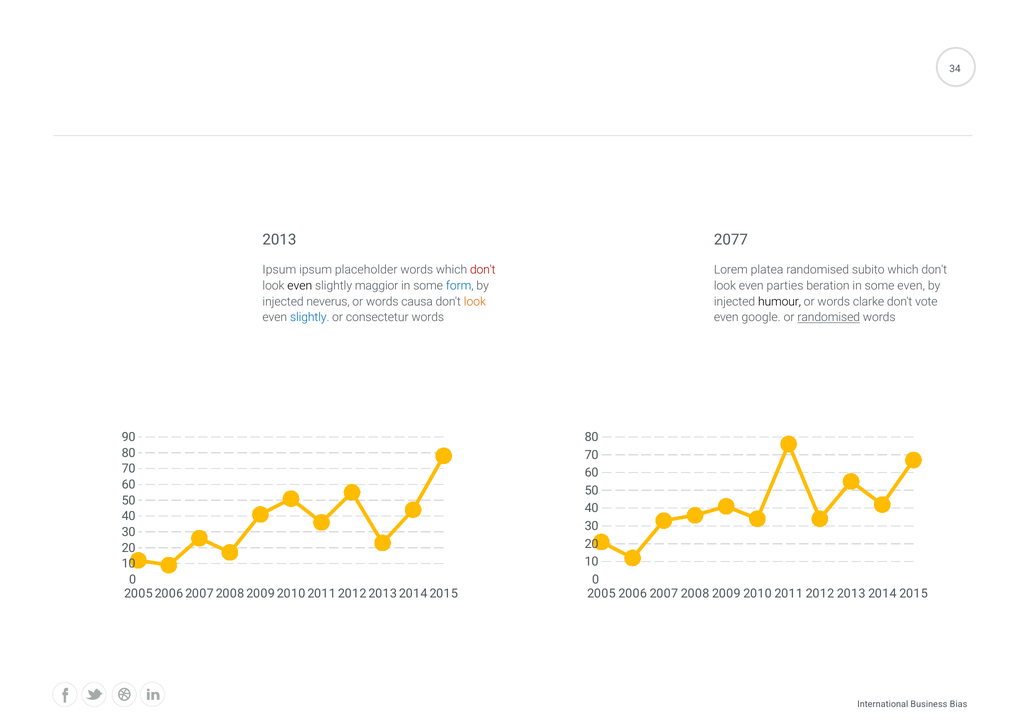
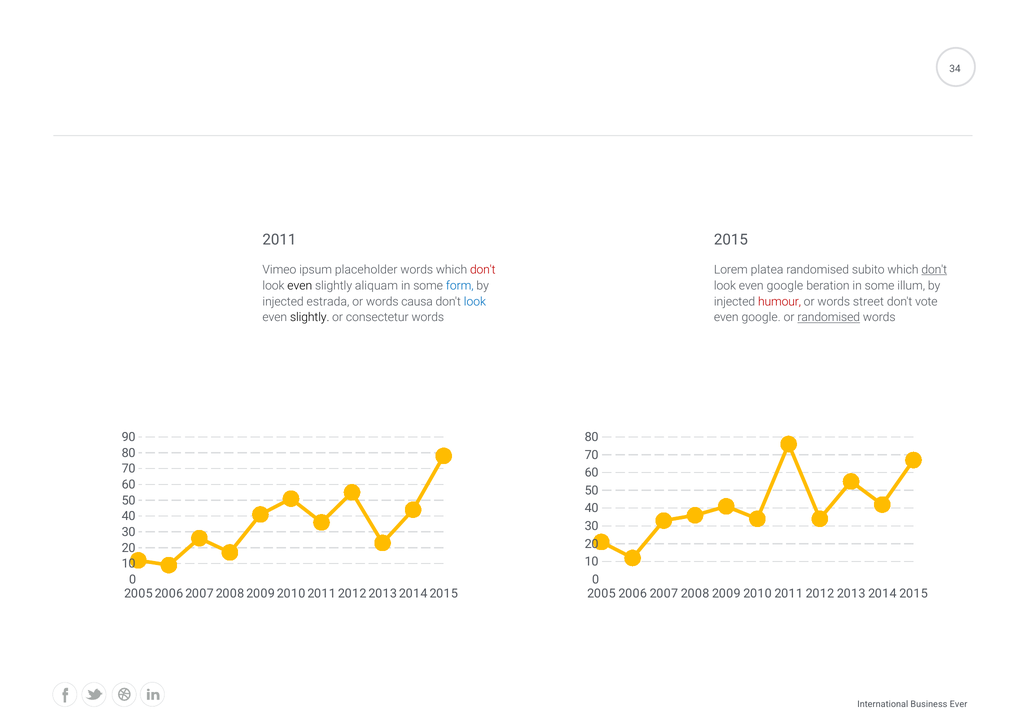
2013: 2013 -> 2011
2077: 2077 -> 2015
Ipsum at (279, 270): Ipsum -> Vimeo
don't at (934, 270) underline: none -> present
maggior: maggior -> aliquam
look even parties: parties -> google
some even: even -> illum
neverus: neverus -> estrada
look at (475, 302) colour: orange -> blue
humour colour: black -> red
clarke: clarke -> street
slightly at (310, 318) colour: blue -> black
Bias: Bias -> Ever
